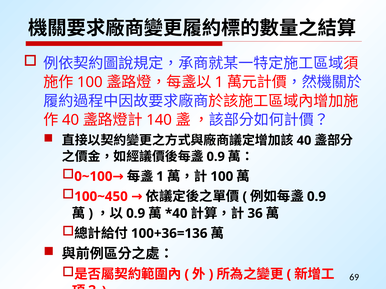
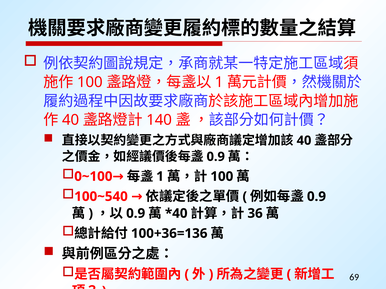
100~450: 100~450 -> 100~540
